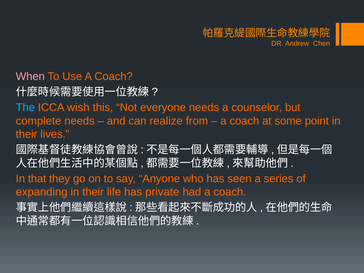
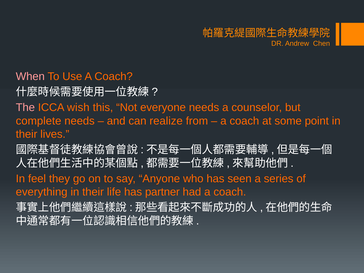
The colour: light blue -> pink
that: that -> feel
expanding: expanding -> everything
private: private -> partner
